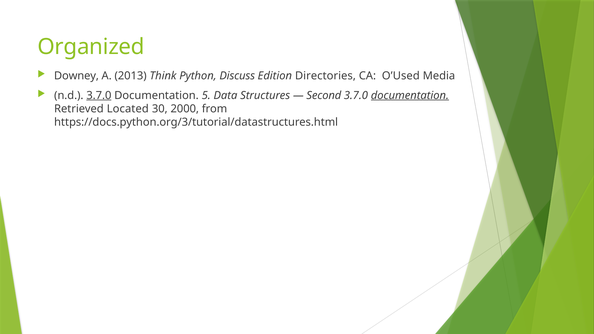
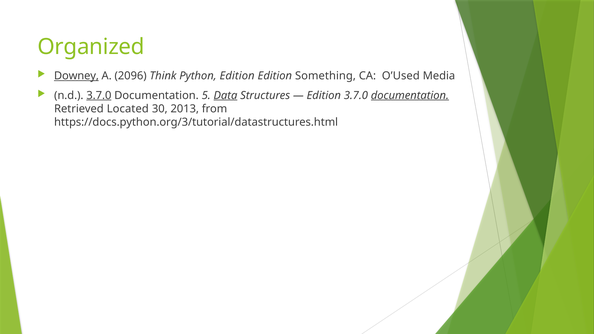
Downey underline: none -> present
2013: 2013 -> 2096
Python Discuss: Discuss -> Edition
Directories: Directories -> Something
Data underline: none -> present
Second at (324, 95): Second -> Edition
2000: 2000 -> 2013
